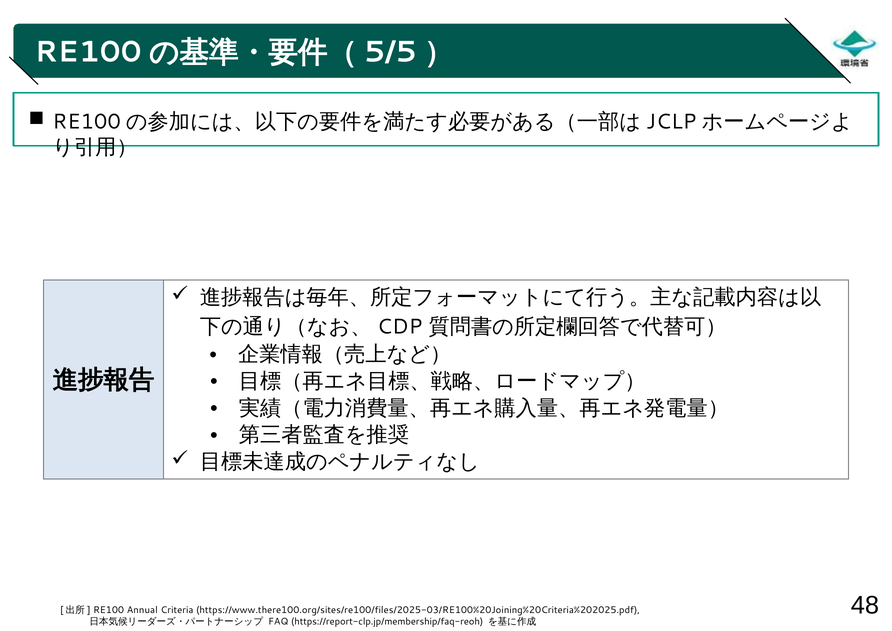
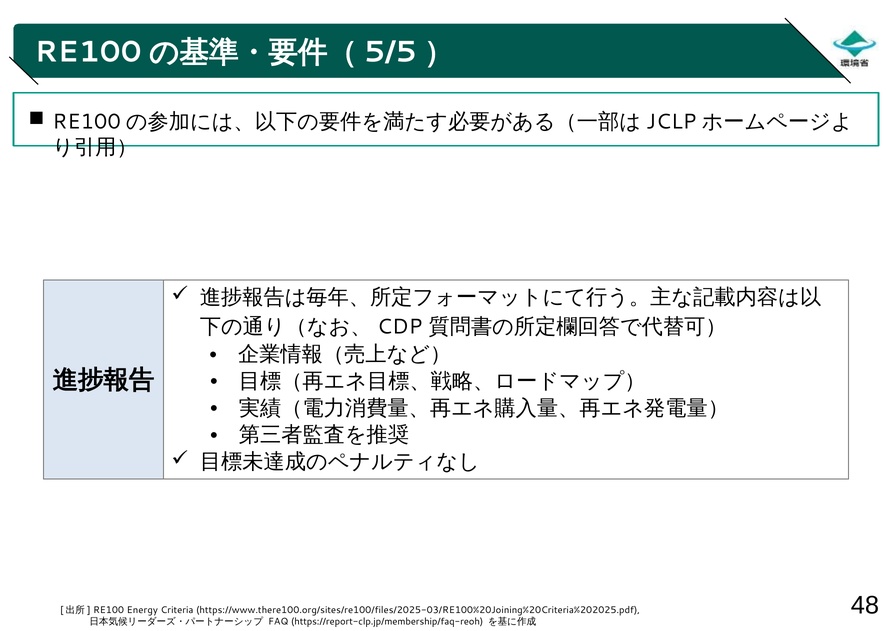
Annual: Annual -> Energy
